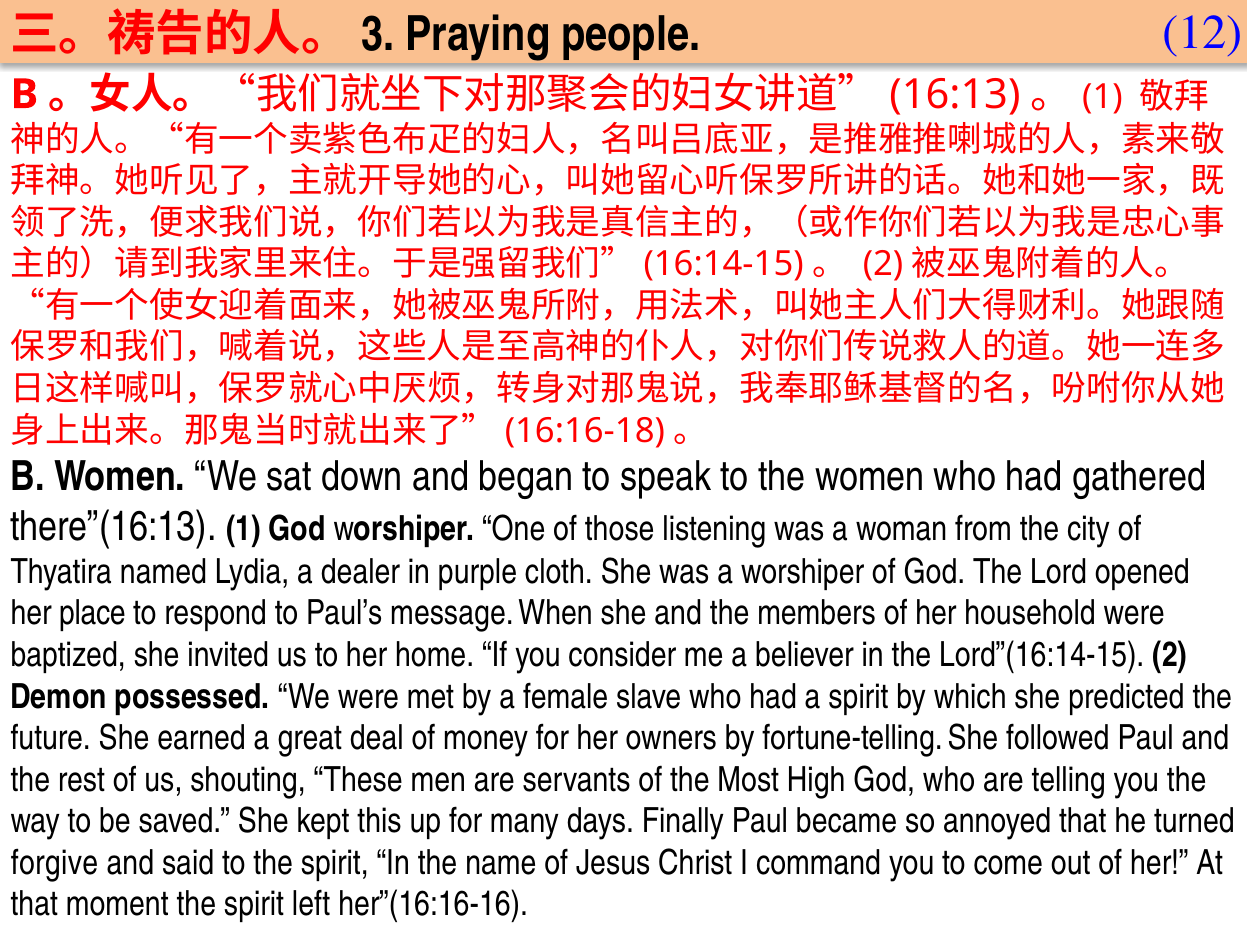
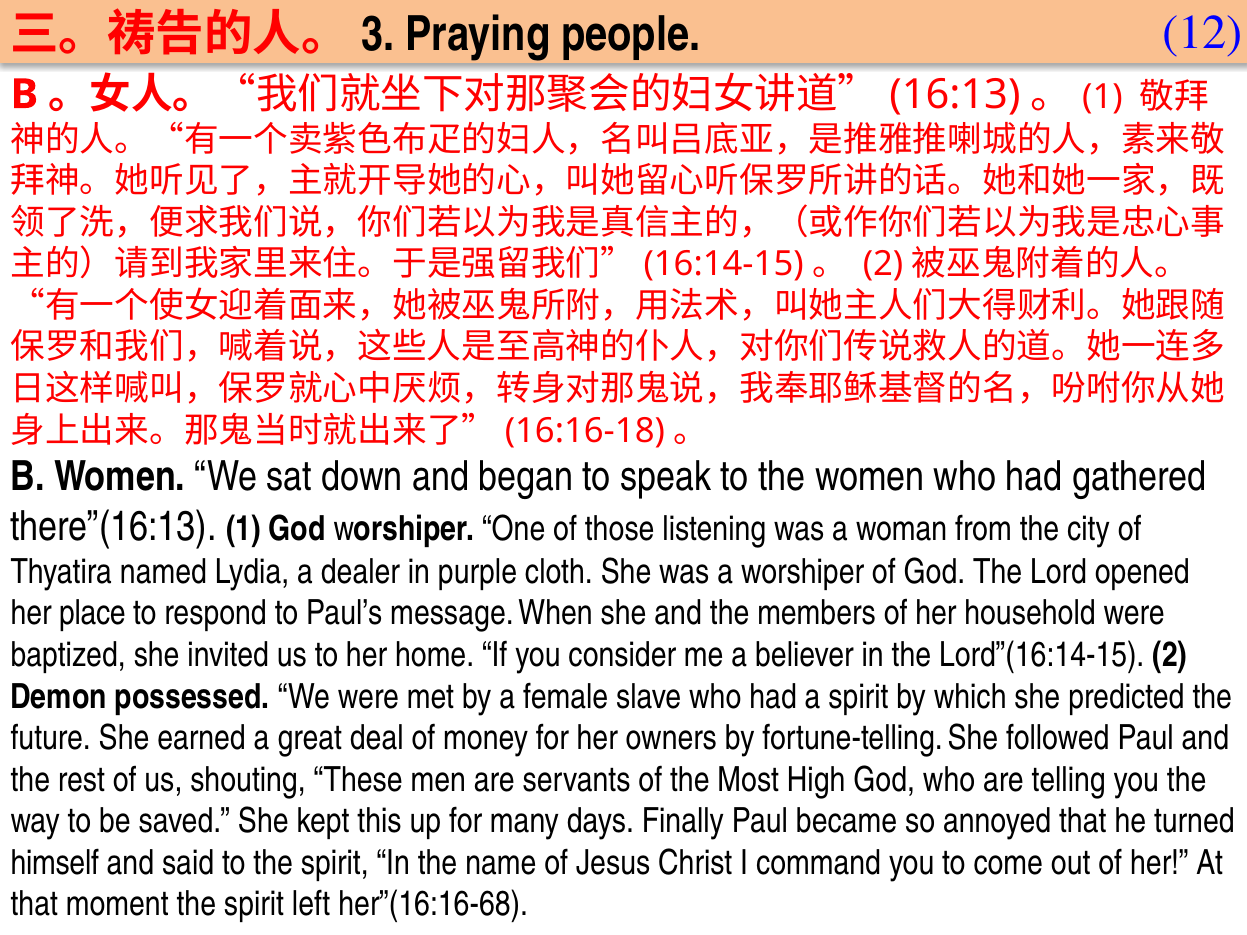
forgive: forgive -> himself
her”(16:16-16: her”(16:16-16 -> her”(16:16-68
